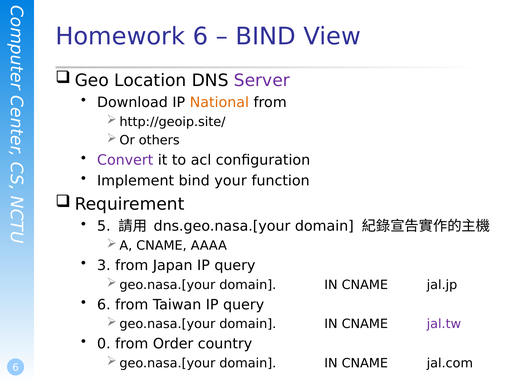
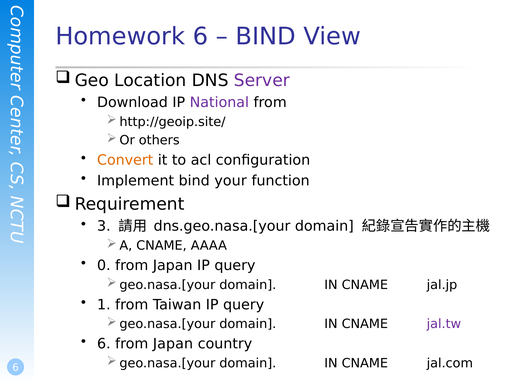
National colour: orange -> purple
Convert colour: purple -> orange
5: 5 -> 3
3: 3 -> 0
6 at (104, 305): 6 -> 1
0 at (104, 344): 0 -> 6
Order at (173, 344): Order -> Japan
